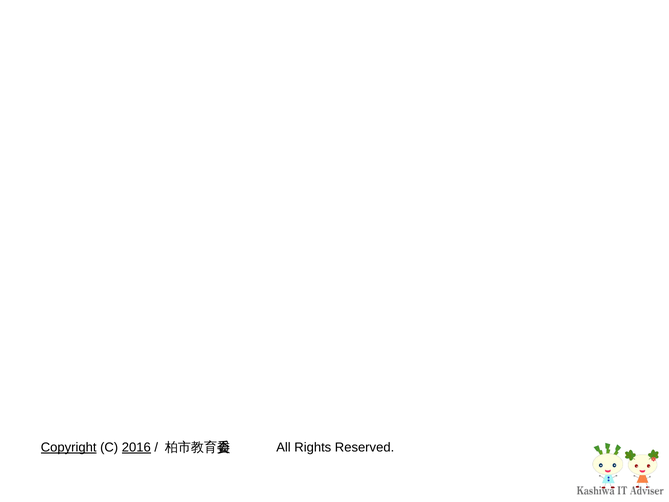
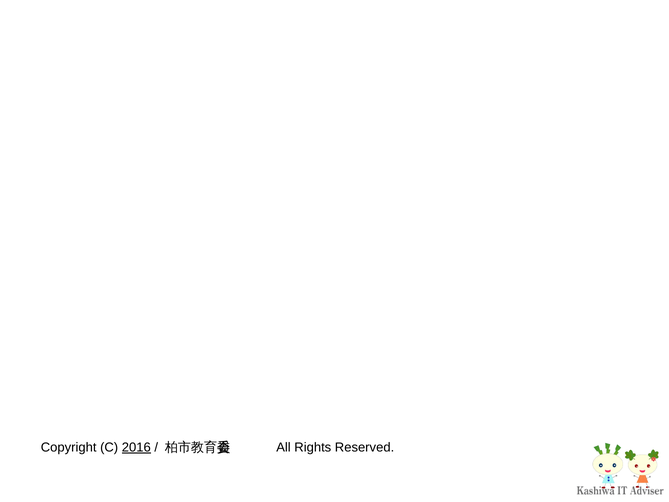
Copyright underline: present -> none
